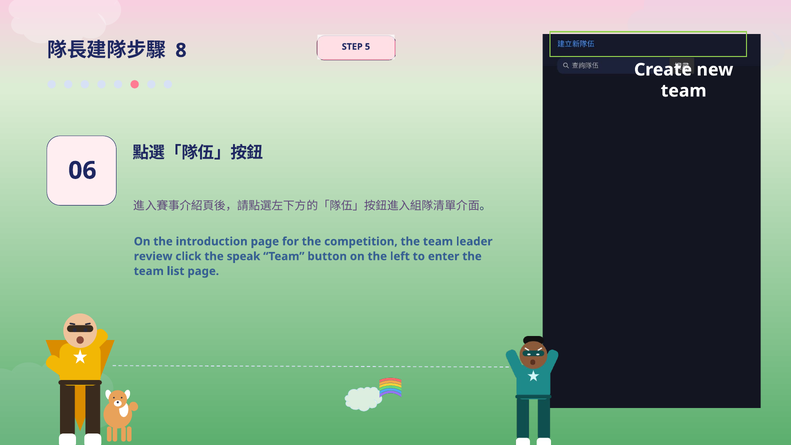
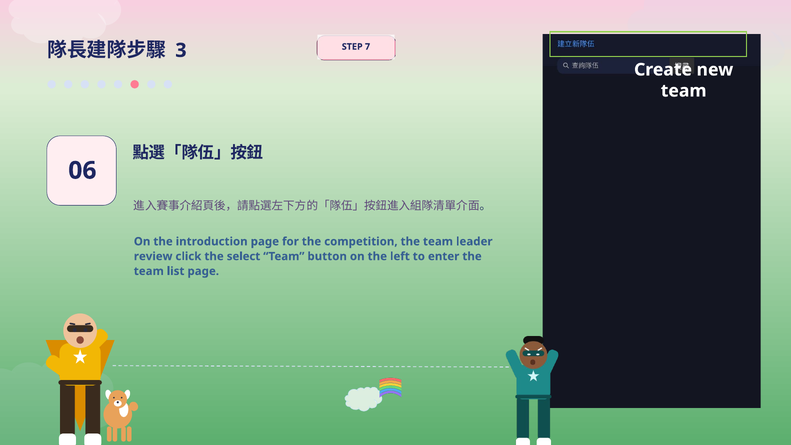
8: 8 -> 3
5: 5 -> 7
speak: speak -> select
